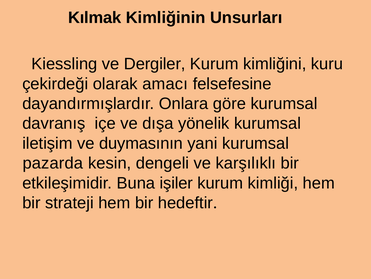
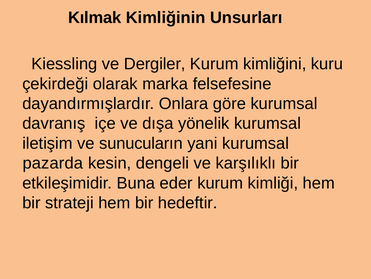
amacı: amacı -> marka
duymasının: duymasının -> sunucuların
işiler: işiler -> eder
